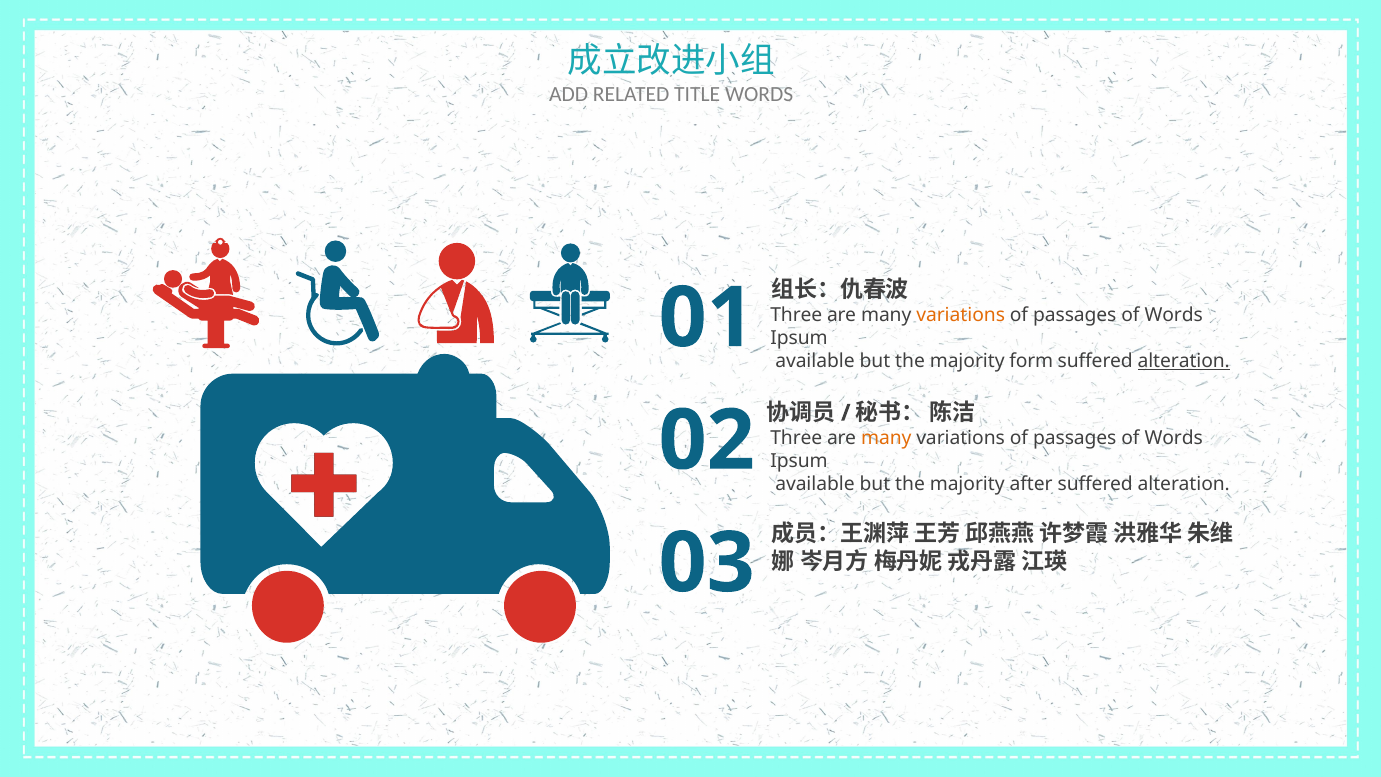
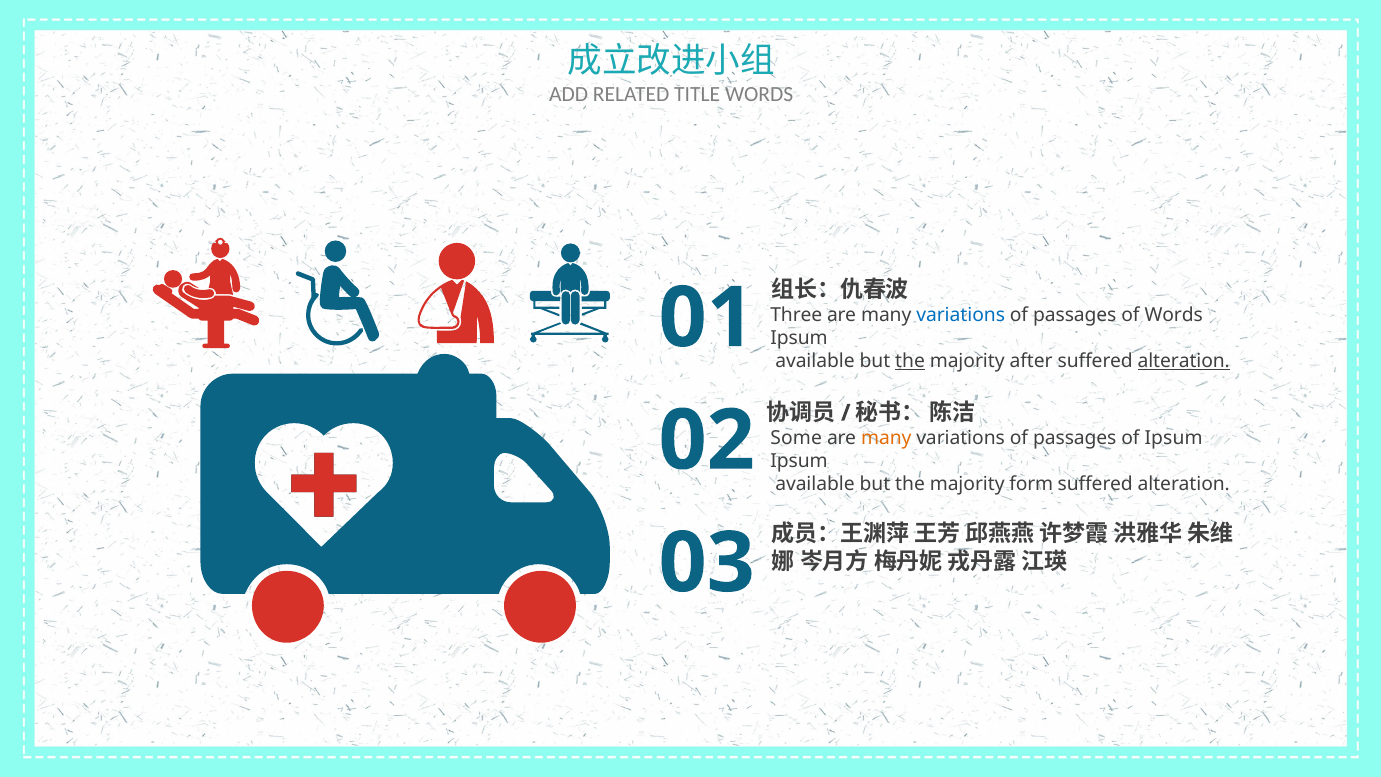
variations at (961, 315) colour: orange -> blue
the at (910, 361) underline: none -> present
form: form -> after
Three at (796, 438): Three -> Some
Words at (1174, 438): Words -> Ipsum
after: after -> form
